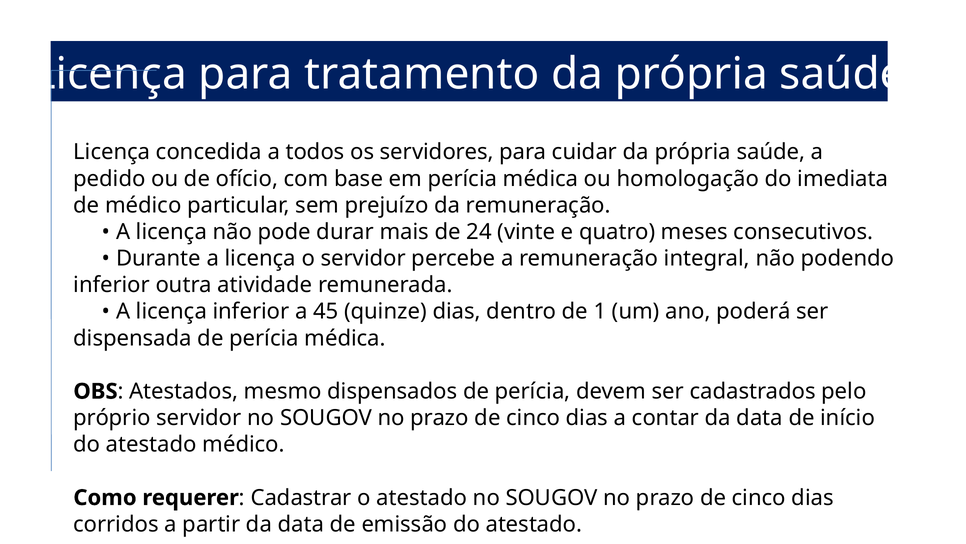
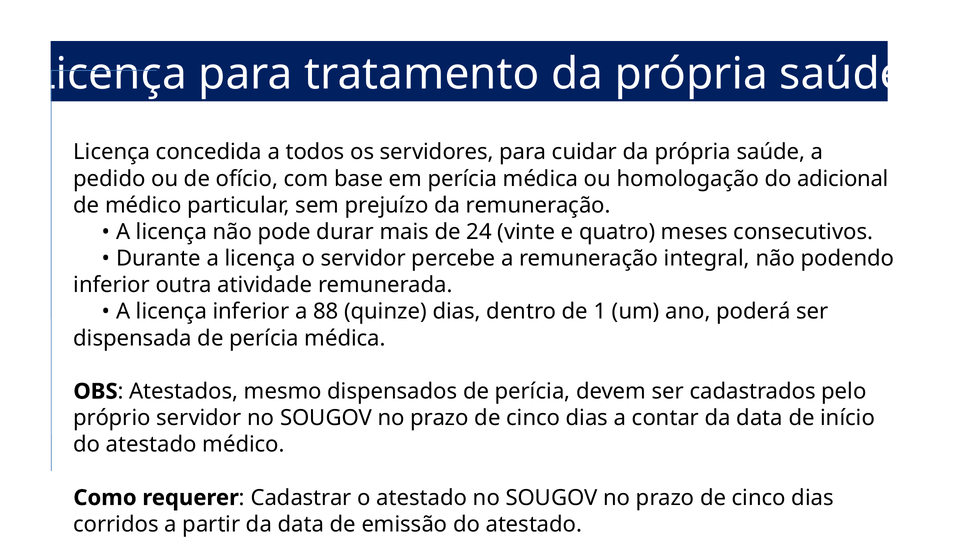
imediata: imediata -> adicional
45: 45 -> 88
